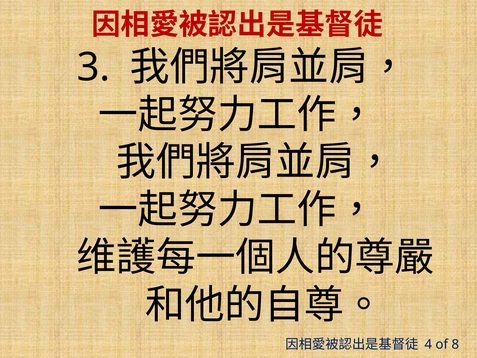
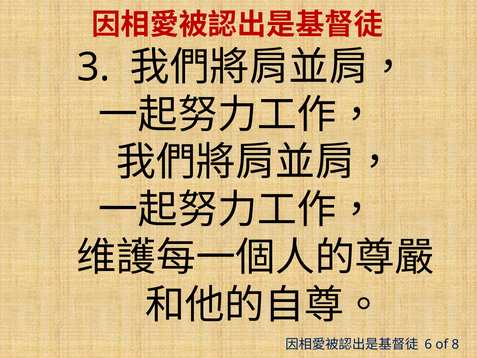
4: 4 -> 6
